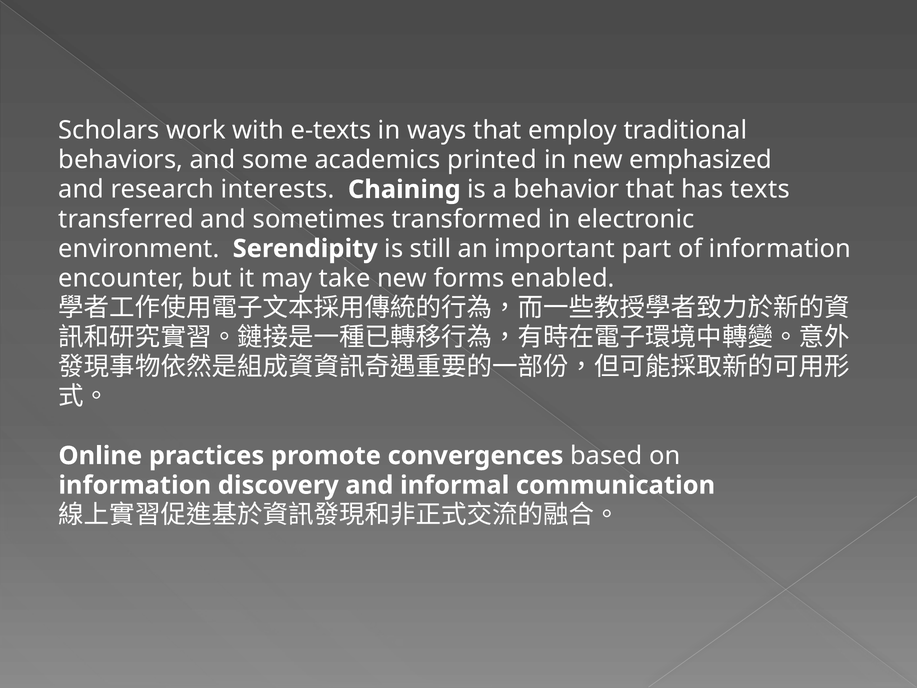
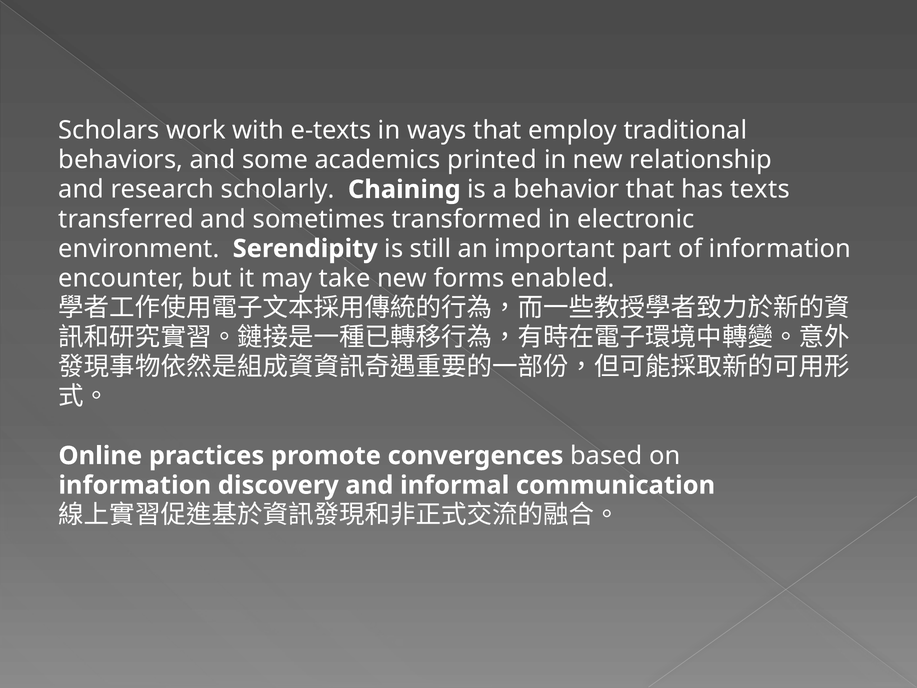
emphasized: emphasized -> relationship
interests: interests -> scholarly
